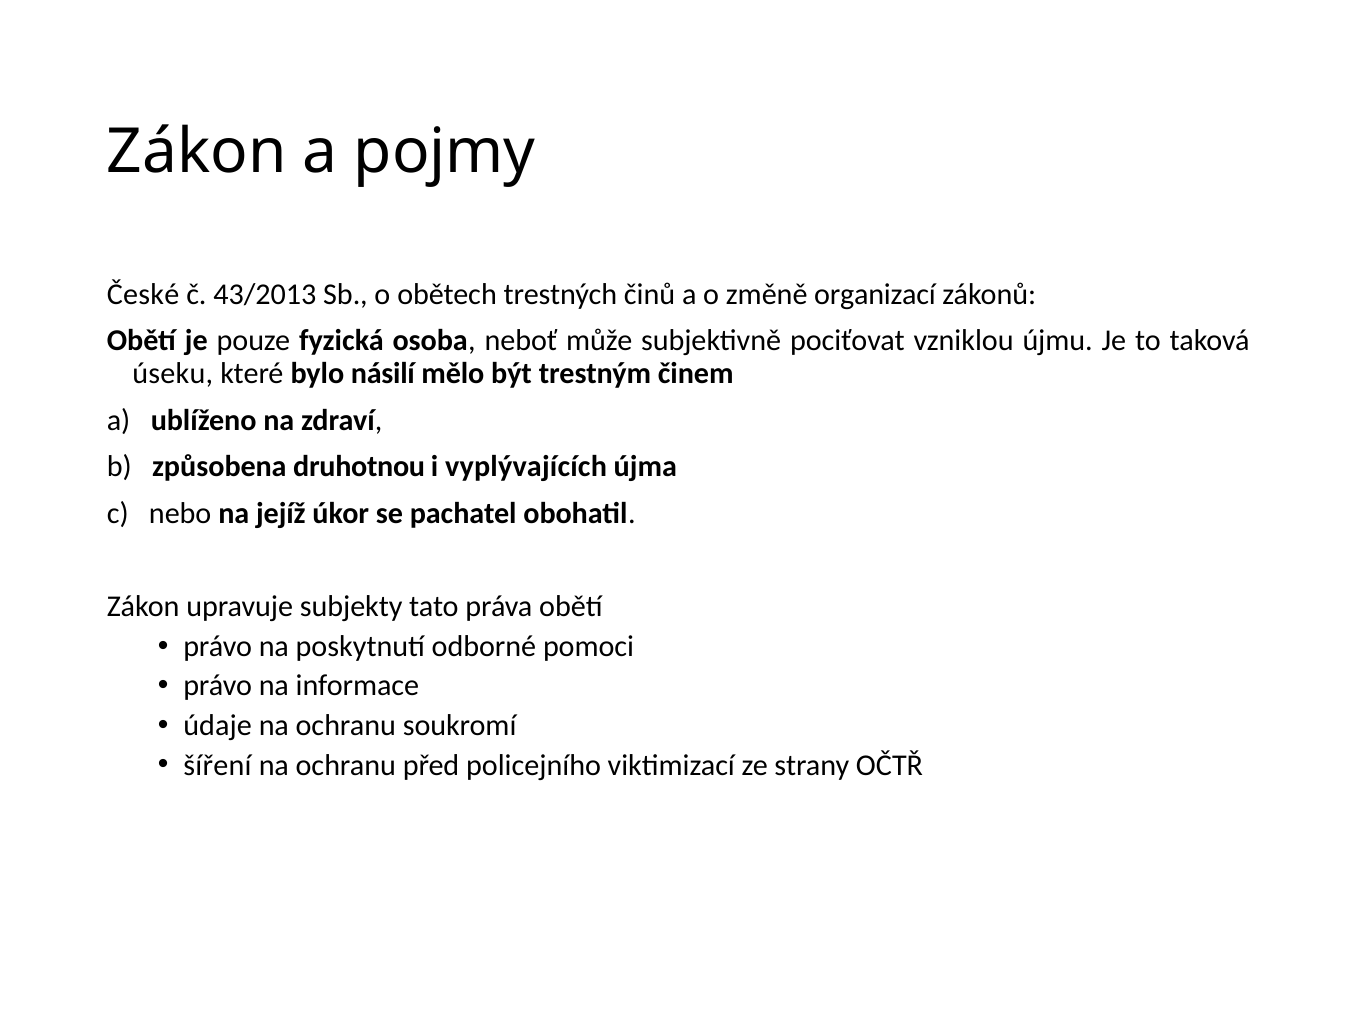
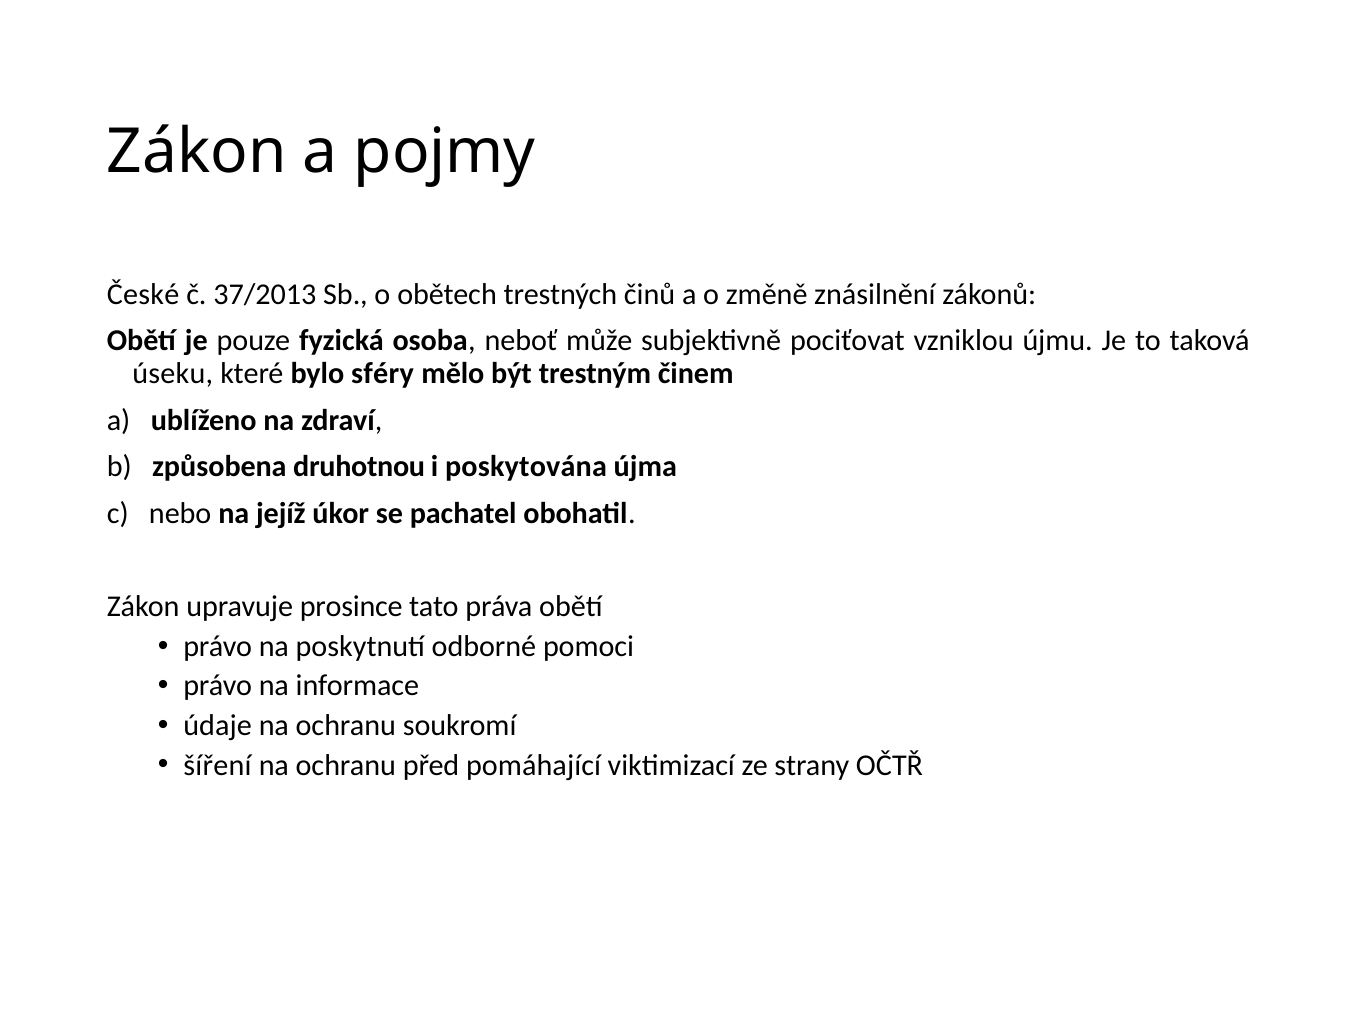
43/2013: 43/2013 -> 37/2013
organizací: organizací -> znásilnění
násilí: násilí -> sféry
vyplývajících: vyplývajících -> poskytována
subjekty: subjekty -> prosince
policejního: policejního -> pomáhající
